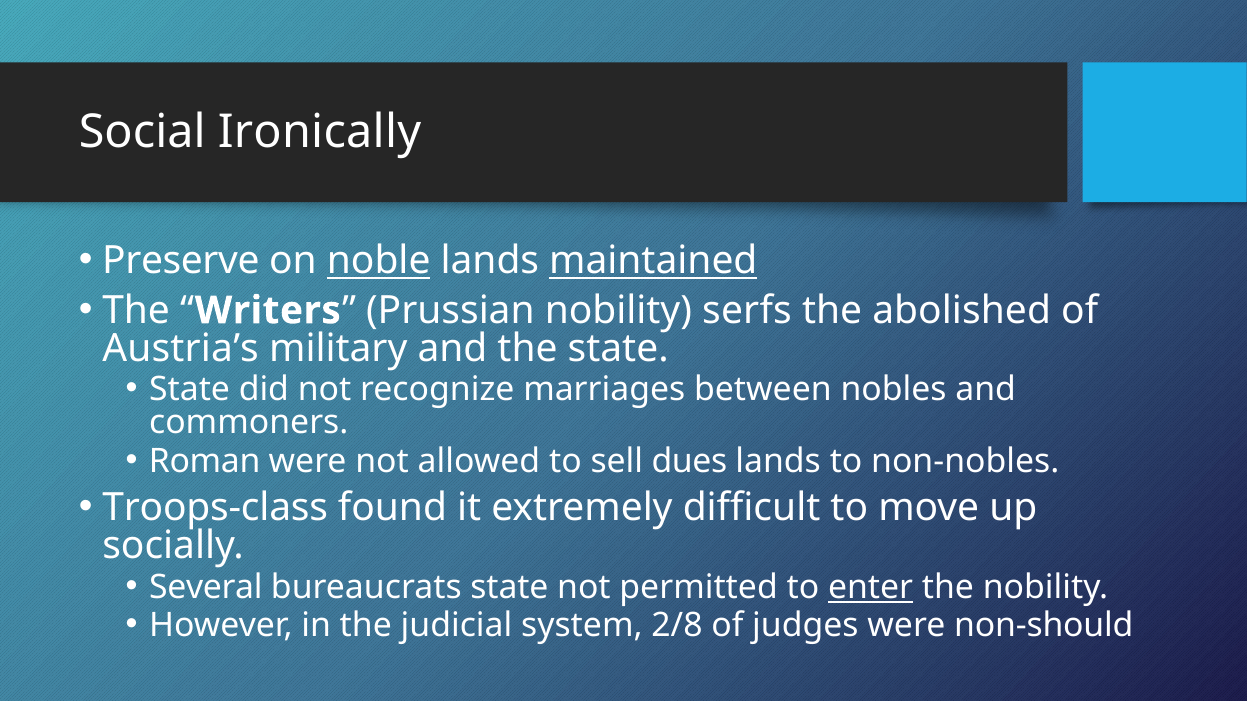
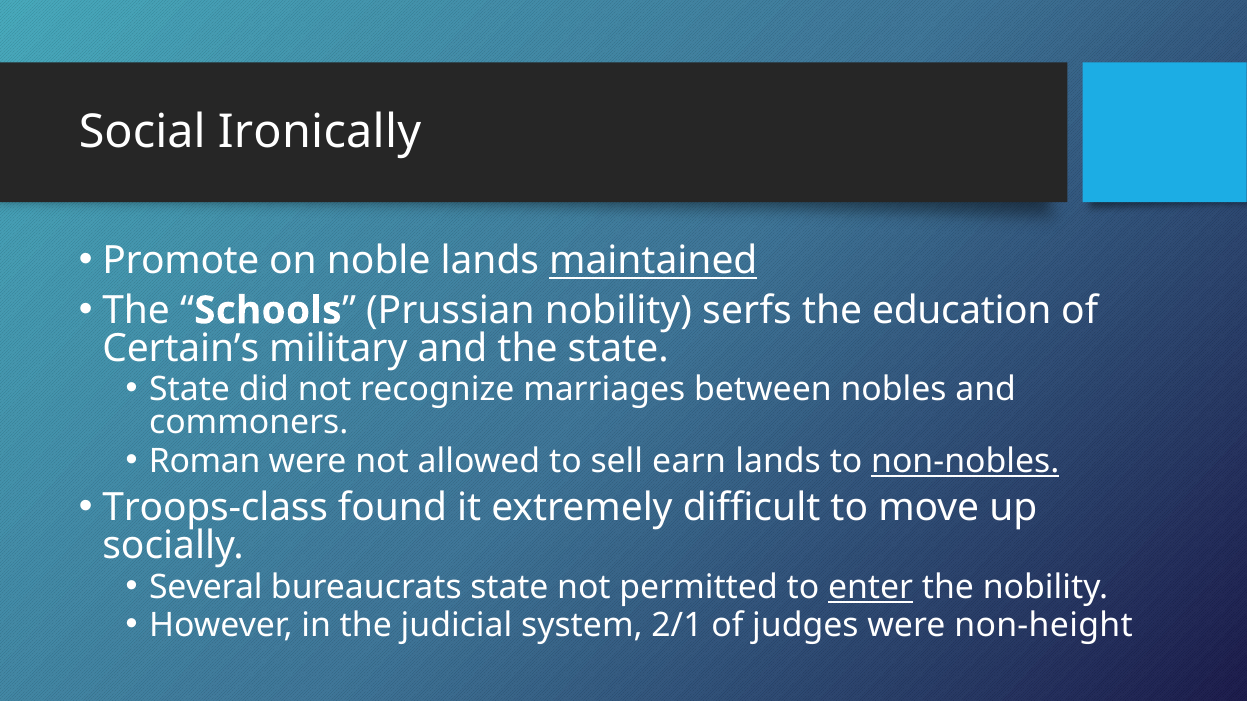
Preserve: Preserve -> Promote
noble underline: present -> none
Writers: Writers -> Schools
abolished: abolished -> education
Austria’s: Austria’s -> Certain’s
dues: dues -> earn
non-nobles underline: none -> present
2/8: 2/8 -> 2/1
non-should: non-should -> non-height
